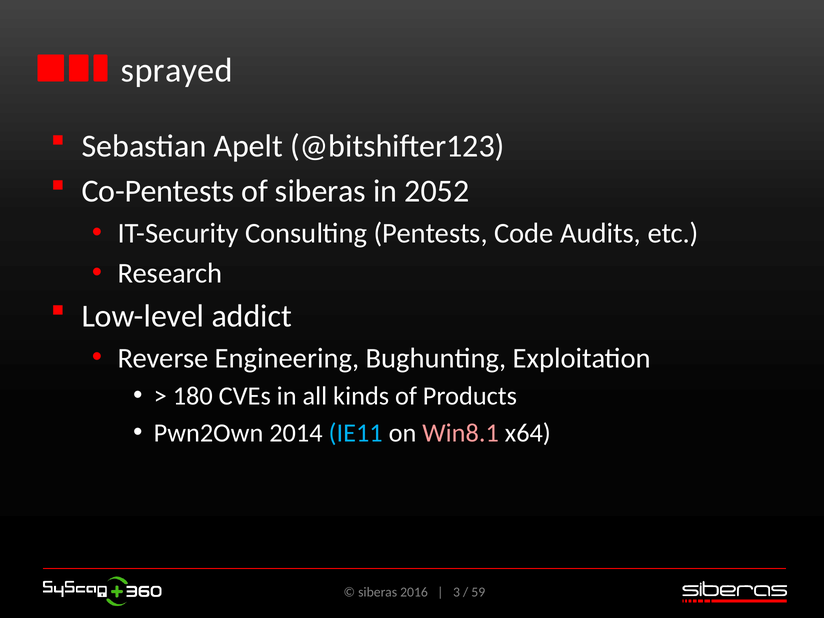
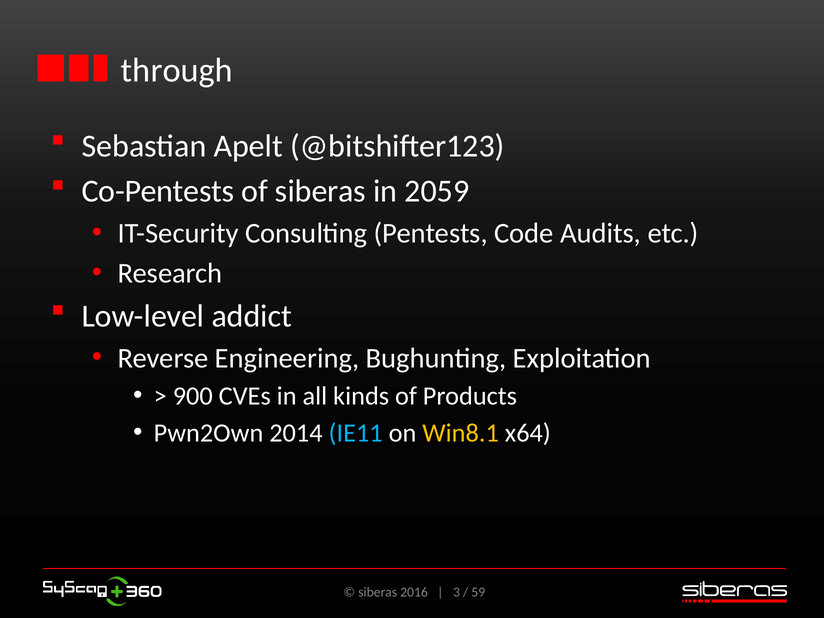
sprayed: sprayed -> through
2052: 2052 -> 2059
180: 180 -> 900
Win8.1 colour: pink -> yellow
